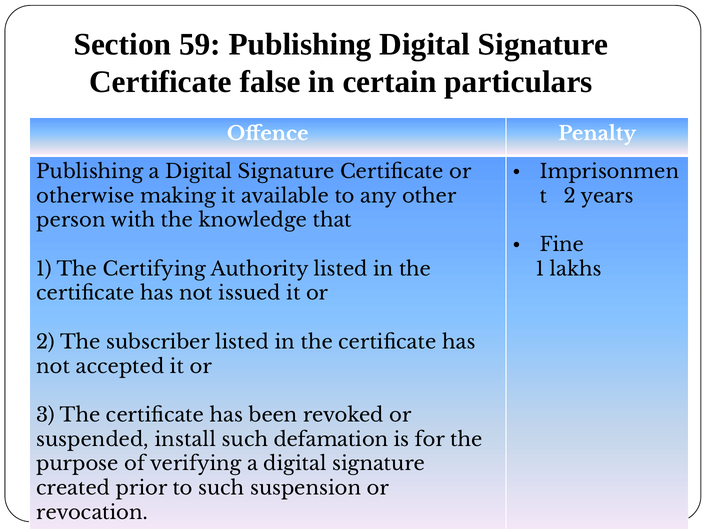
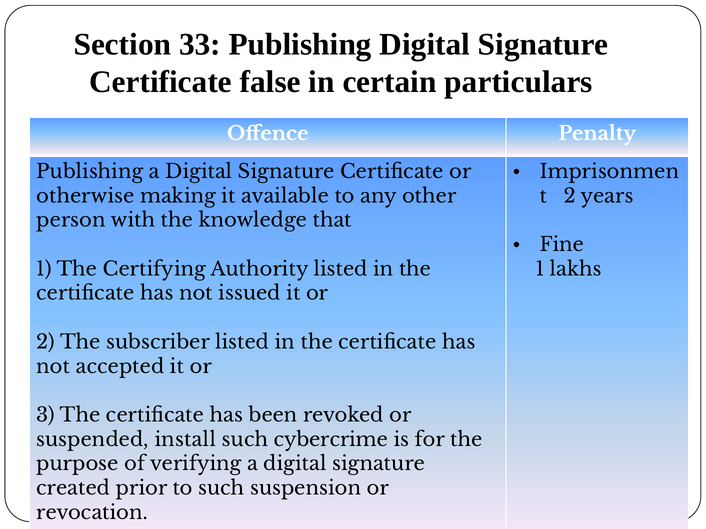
59: 59 -> 33
defamation: defamation -> cybercrime
